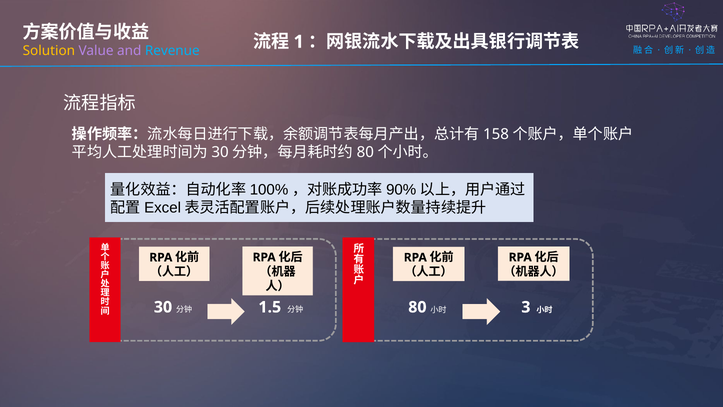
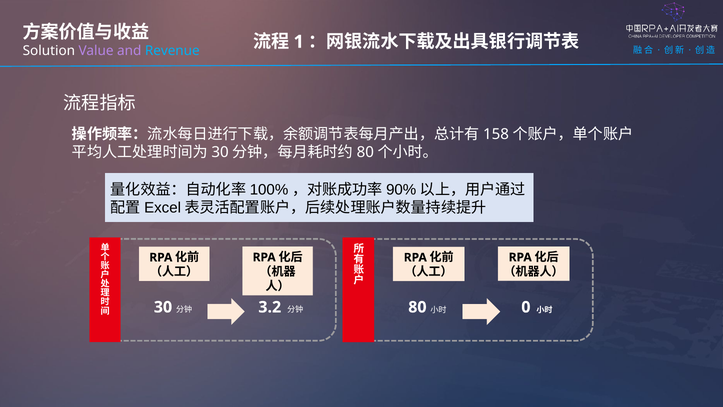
Solution colour: yellow -> white
3: 3 -> 0
1.5: 1.5 -> 3.2
